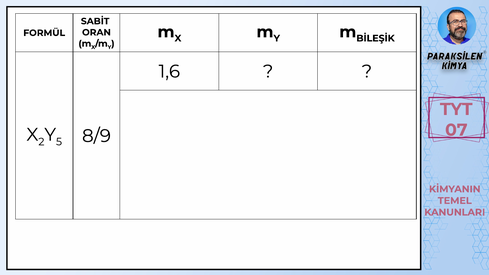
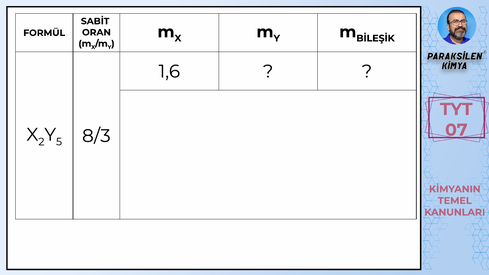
8/9: 8/9 -> 8/3
